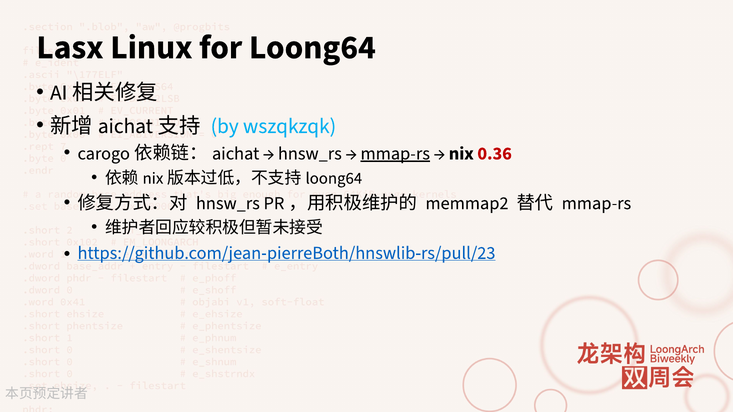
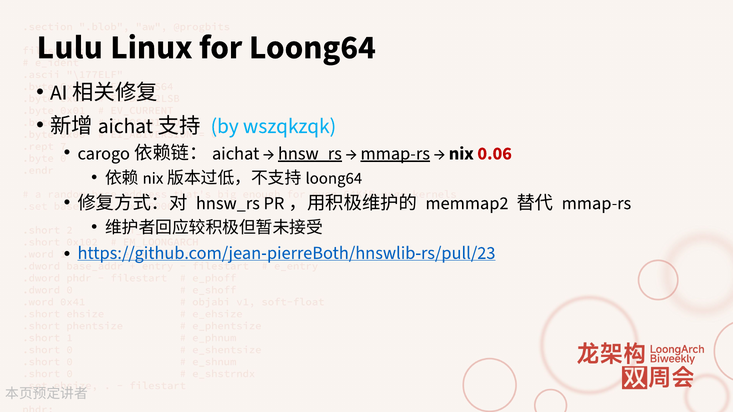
Lasx: Lasx -> Lulu
hnsw_rs at (310, 154) underline: none -> present
0.36: 0.36 -> 0.06
